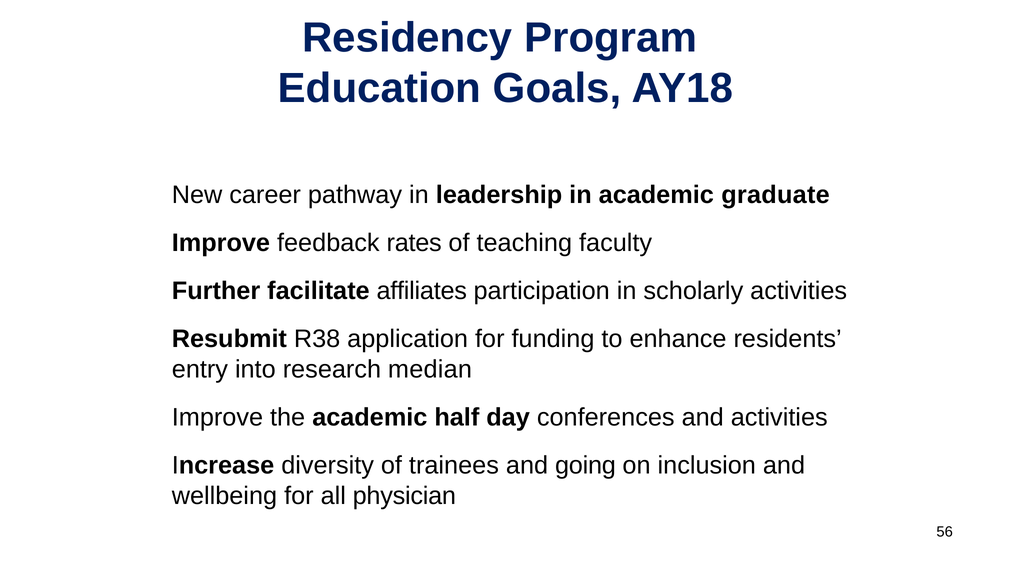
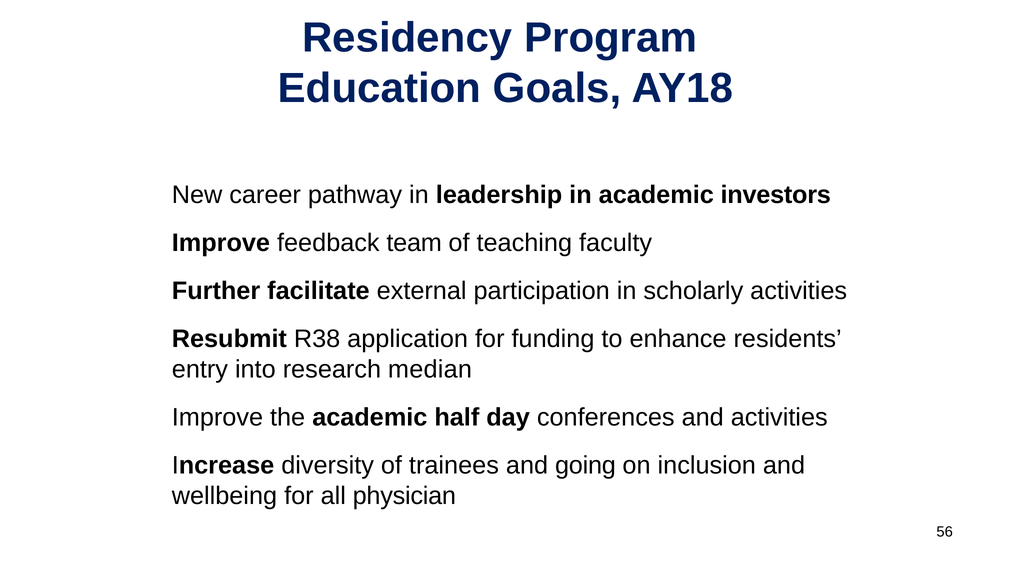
graduate: graduate -> investors
rates: rates -> team
affiliates: affiliates -> external
